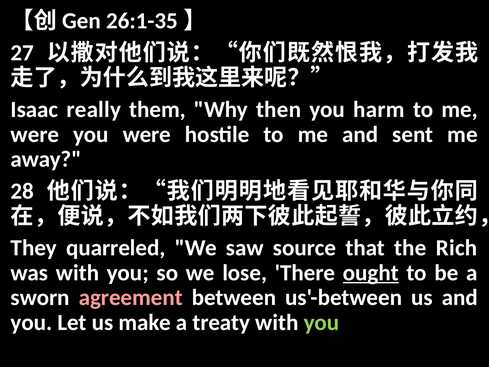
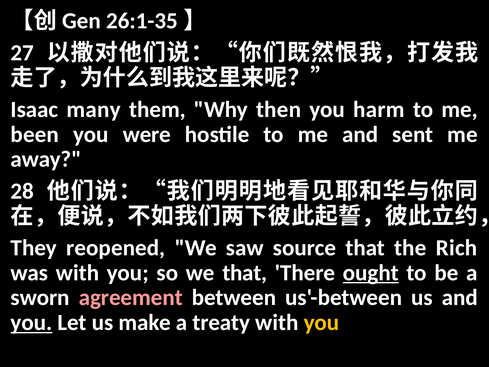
really: really -> many
were at (35, 134): were -> been
quarreled: quarreled -> reopened
we lose: lose -> that
you at (31, 322) underline: none -> present
you at (321, 322) colour: light green -> yellow
